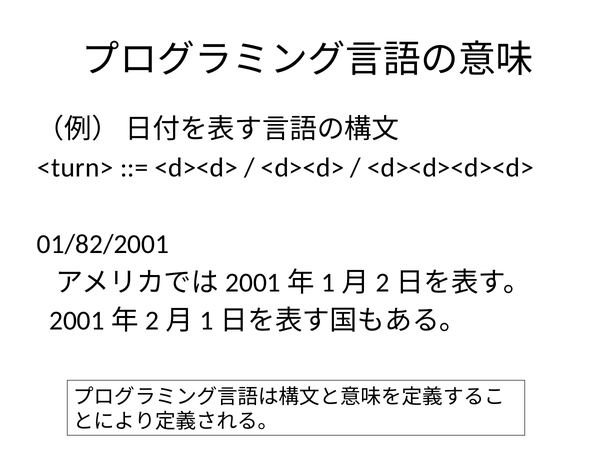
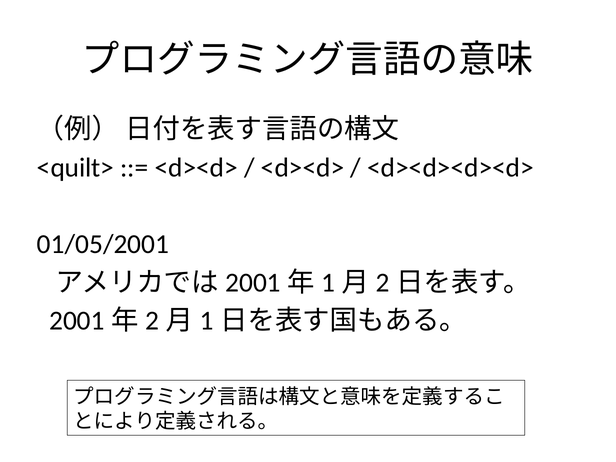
<turn>: <turn> -> <quilt>
01/82/2001: 01/82/2001 -> 01/05/2001
